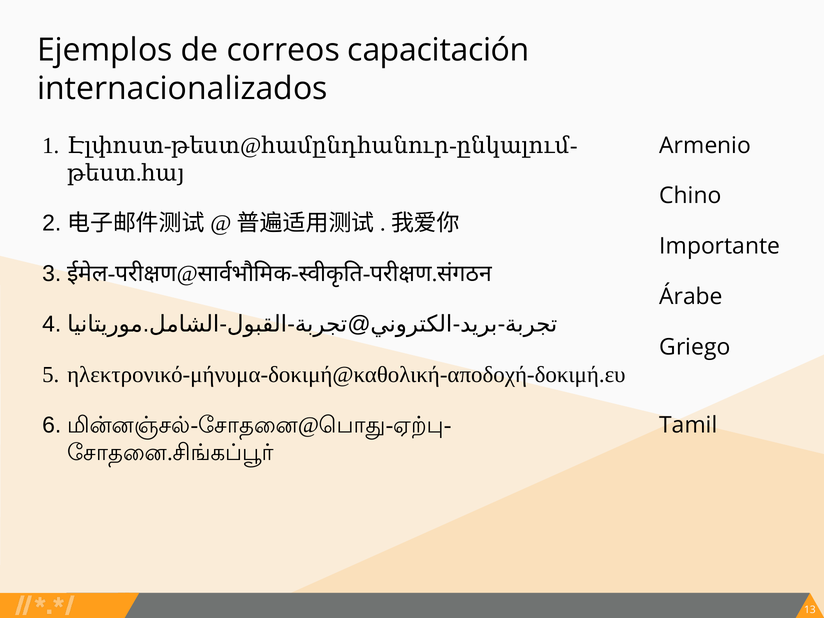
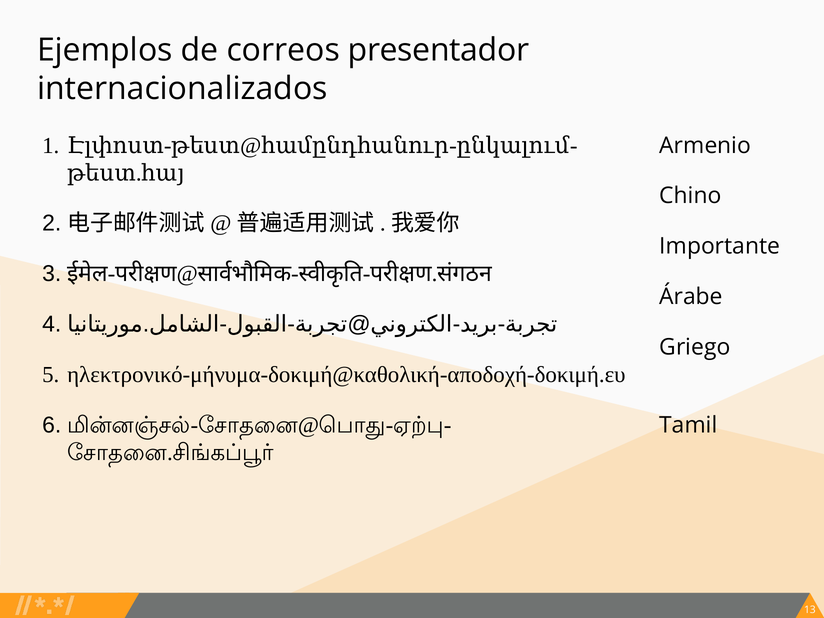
capacitación: capacitación -> presentador
